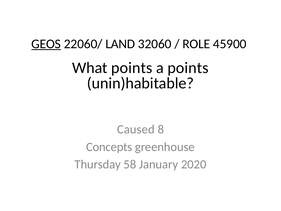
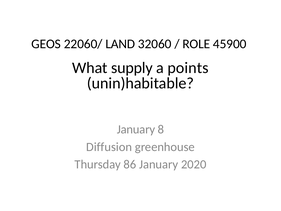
GEOS underline: present -> none
What points: points -> supply
Caused at (136, 129): Caused -> January
Concepts: Concepts -> Diffusion
58: 58 -> 86
